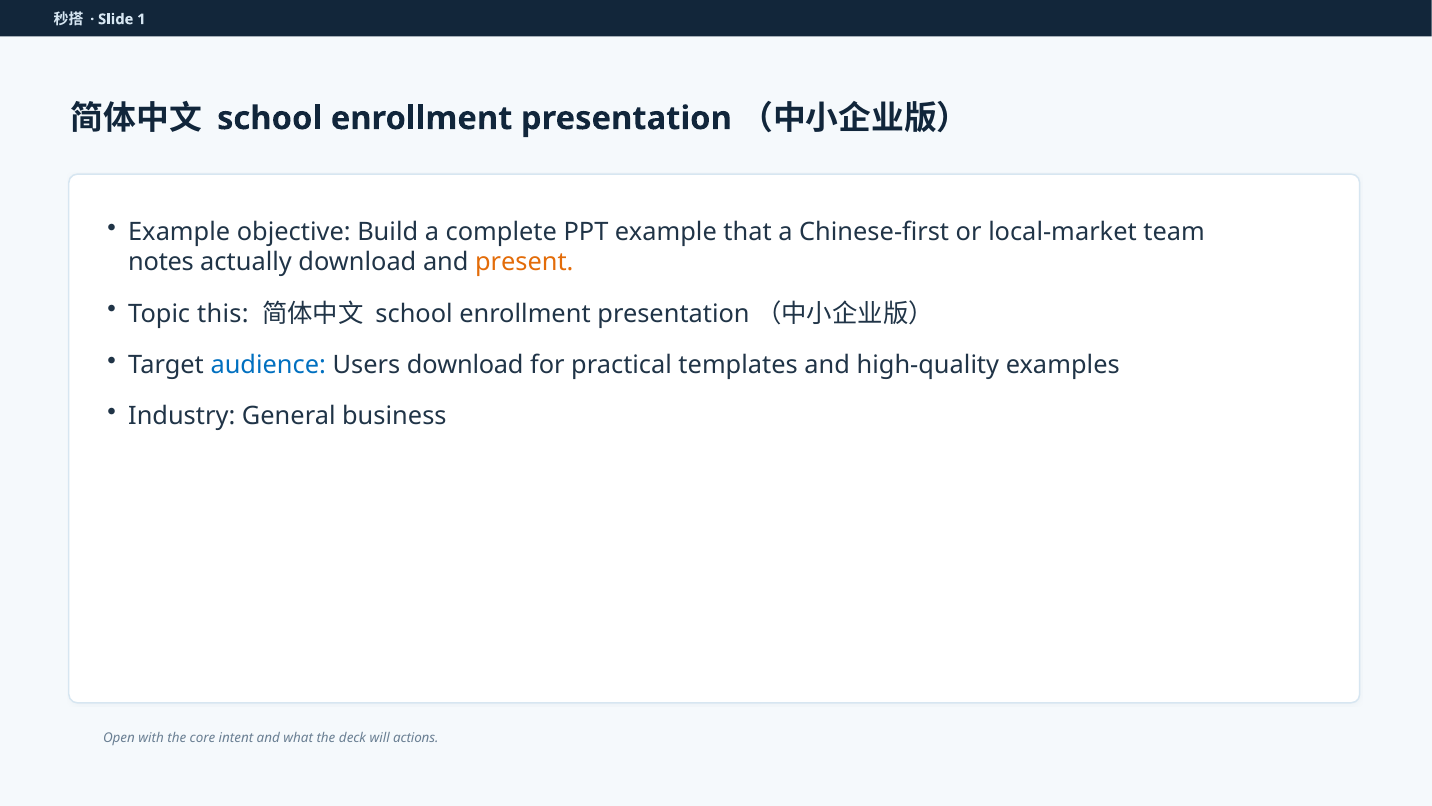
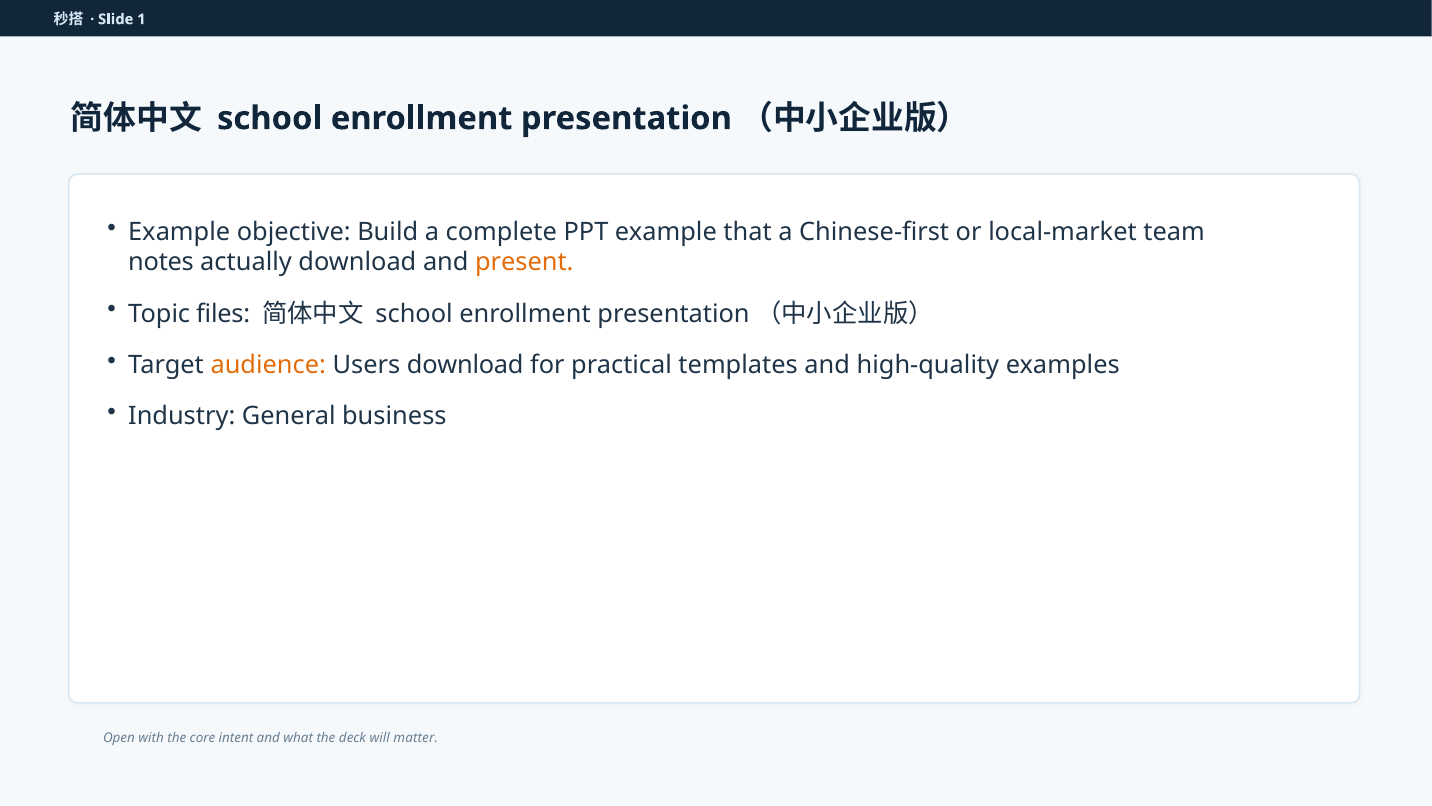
this: this -> files
audience colour: blue -> orange
actions: actions -> matter
